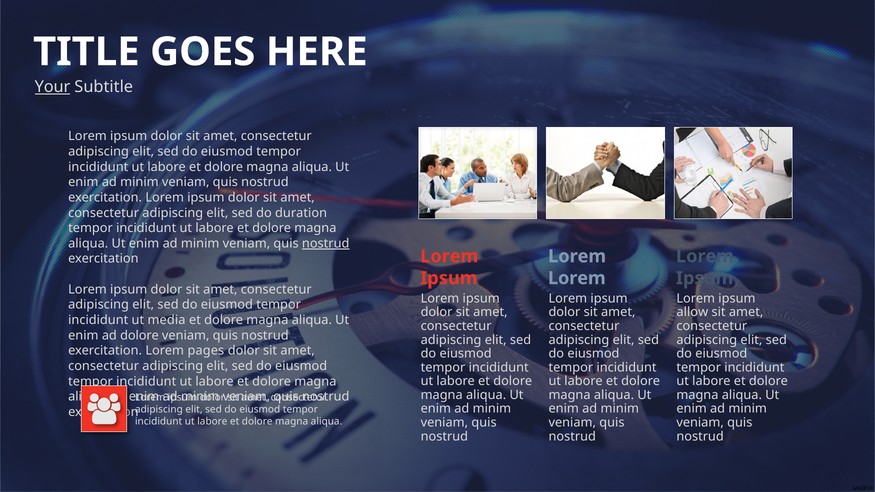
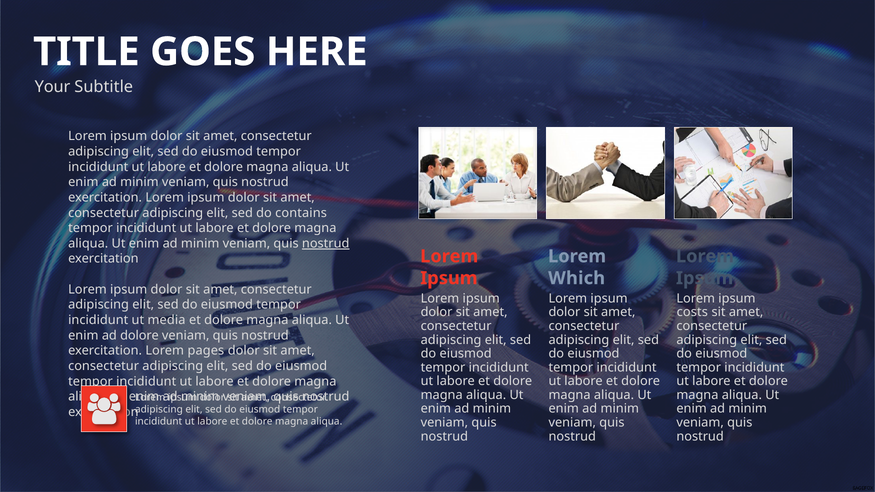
Your underline: present -> none
duration: duration -> contains
Lorem at (577, 278): Lorem -> Which
allow: allow -> costs
